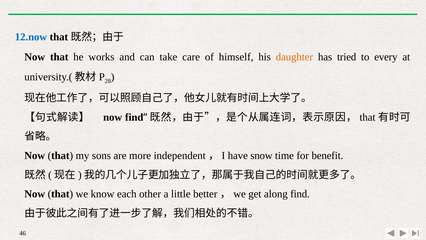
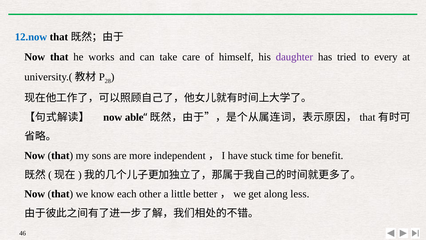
daughter colour: orange -> purple
now find: find -> able
snow: snow -> stuck
along find: find -> less
